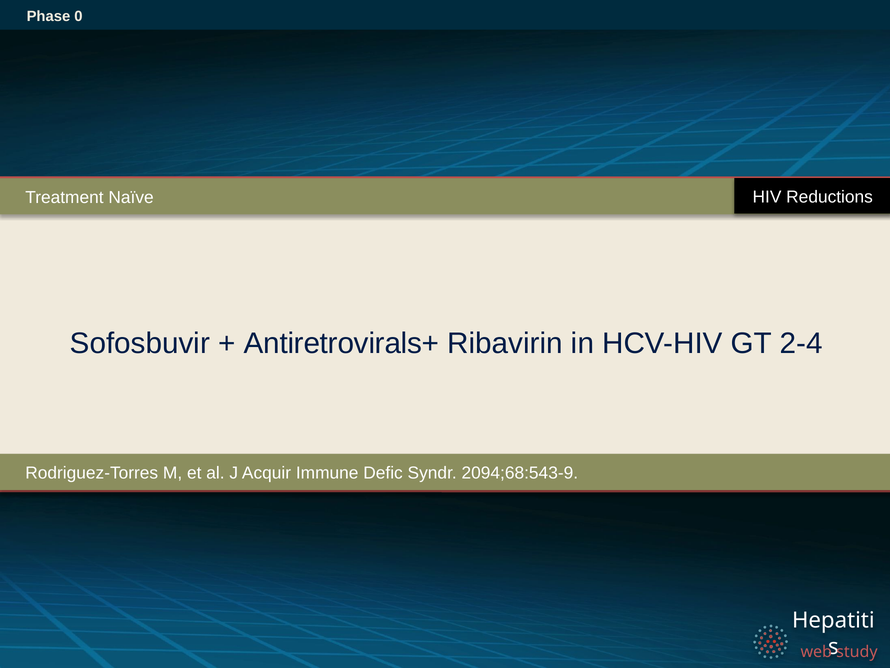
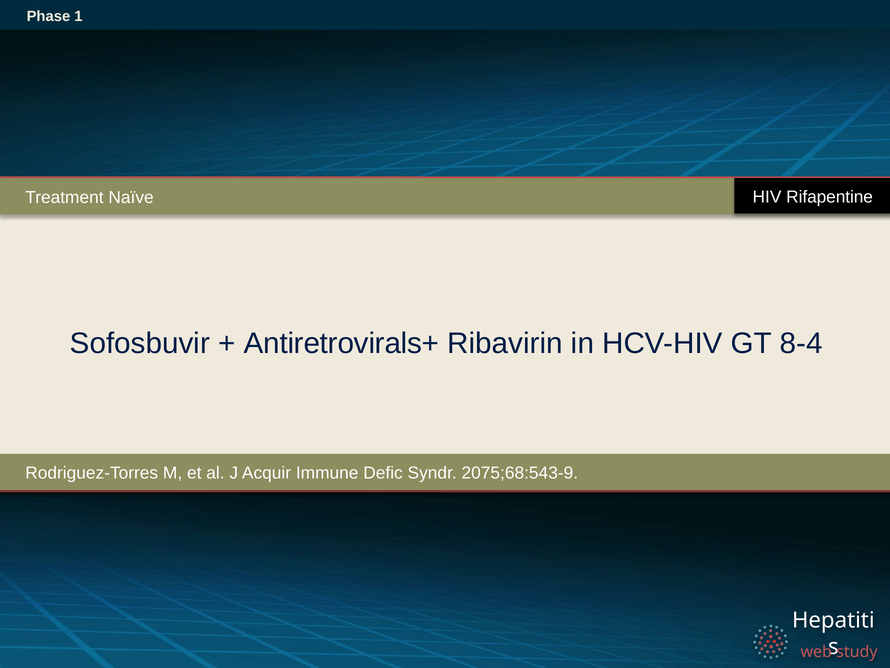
0: 0 -> 1
Reductions: Reductions -> Rifapentine
2-4: 2-4 -> 8-4
2094;68:543-9: 2094;68:543-9 -> 2075;68:543-9
